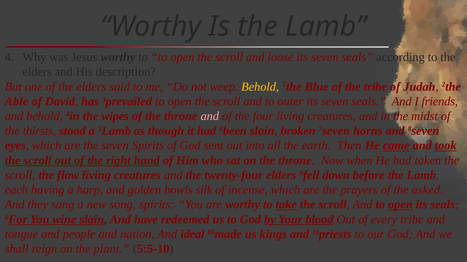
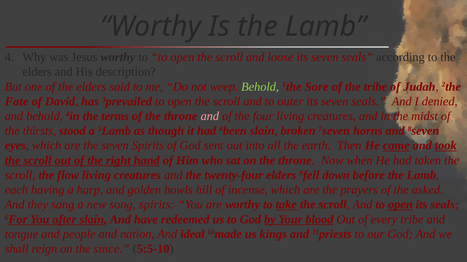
Behold at (260, 87) colour: yellow -> light green
Blue: Blue -> Sore
Able: Able -> Fate
friends: friends -> denied
wipes: wipes -> terms
silk: silk -> hill
wine: wine -> after
plant: plant -> since
